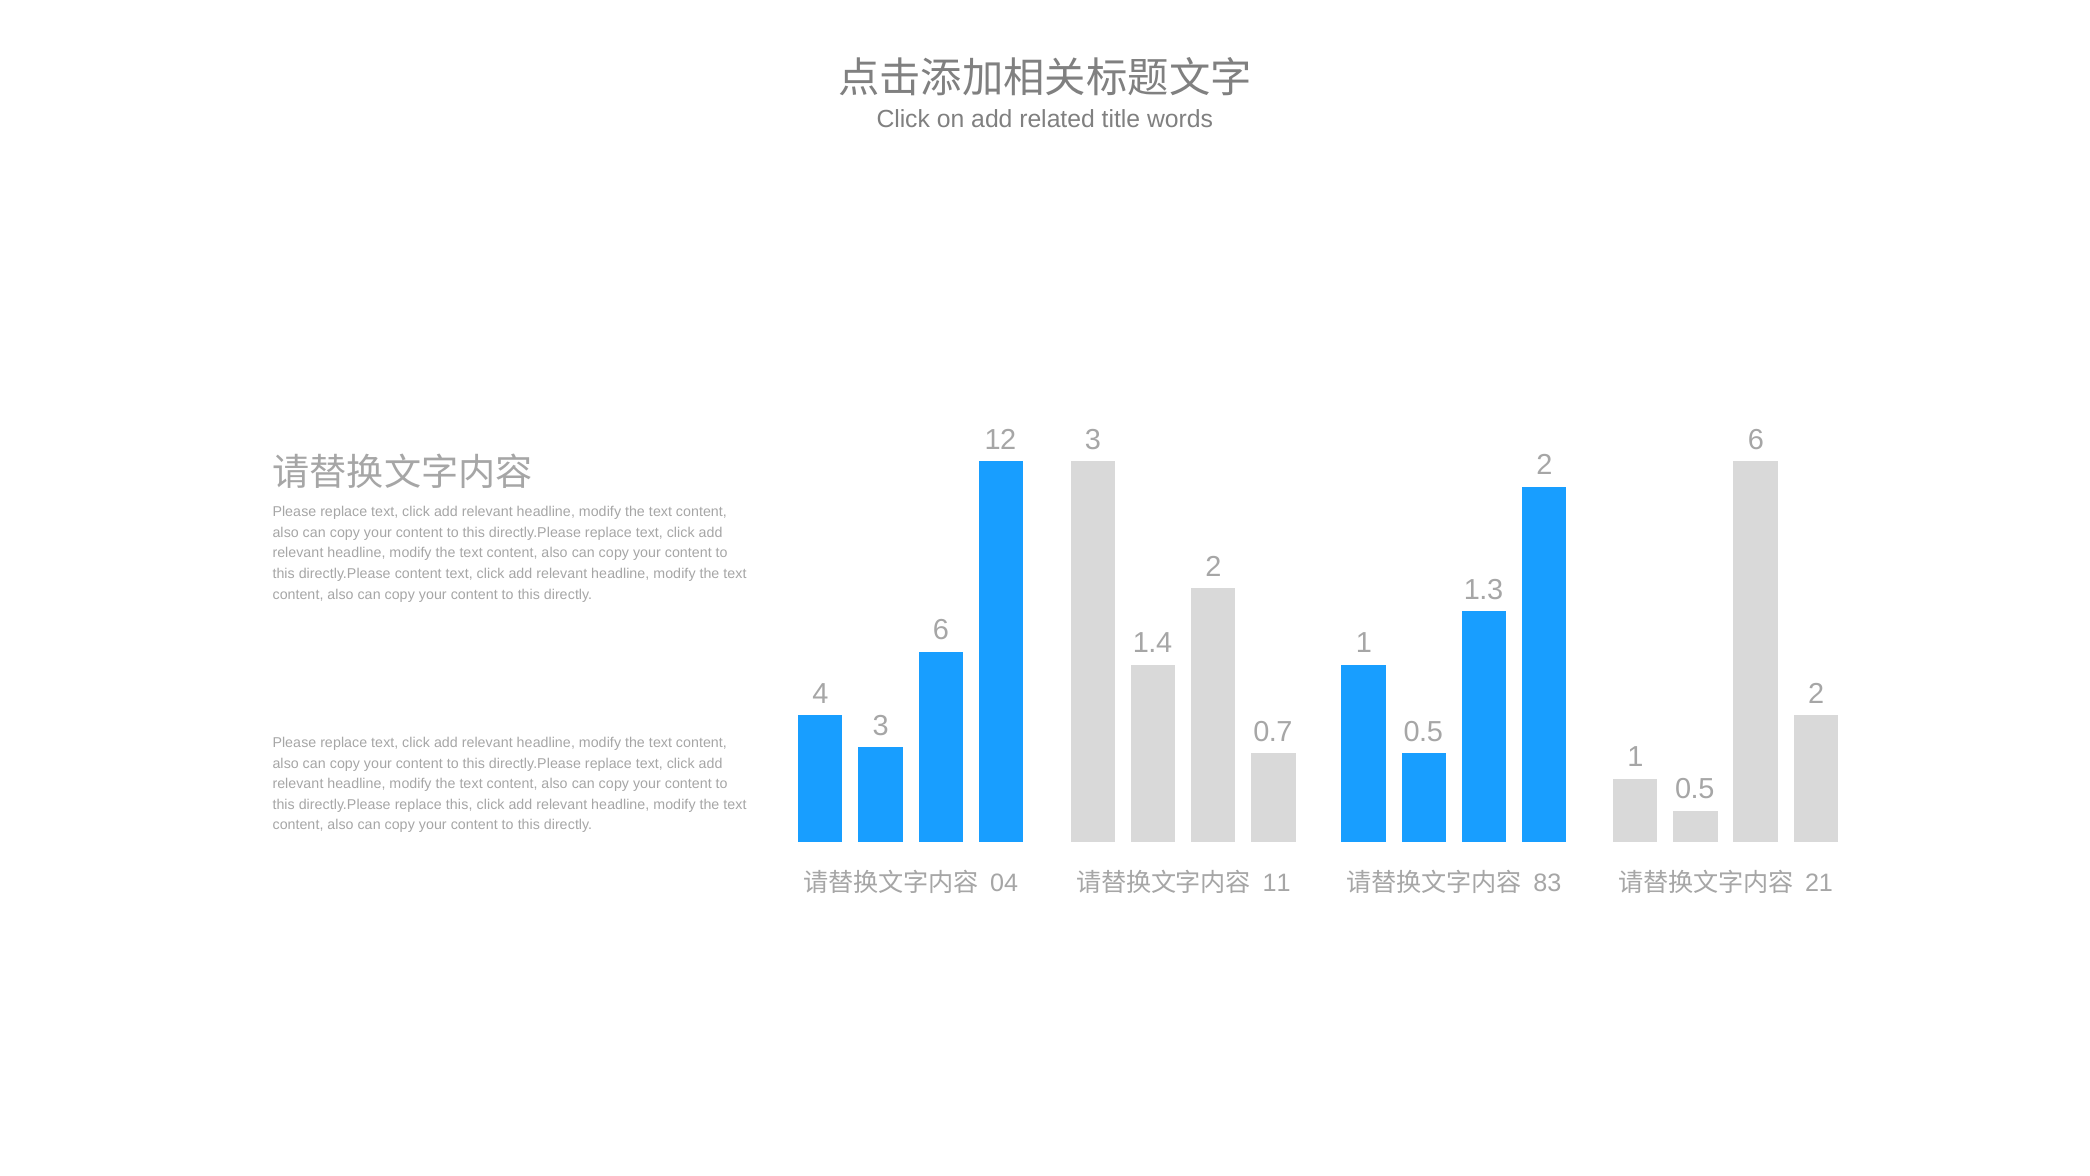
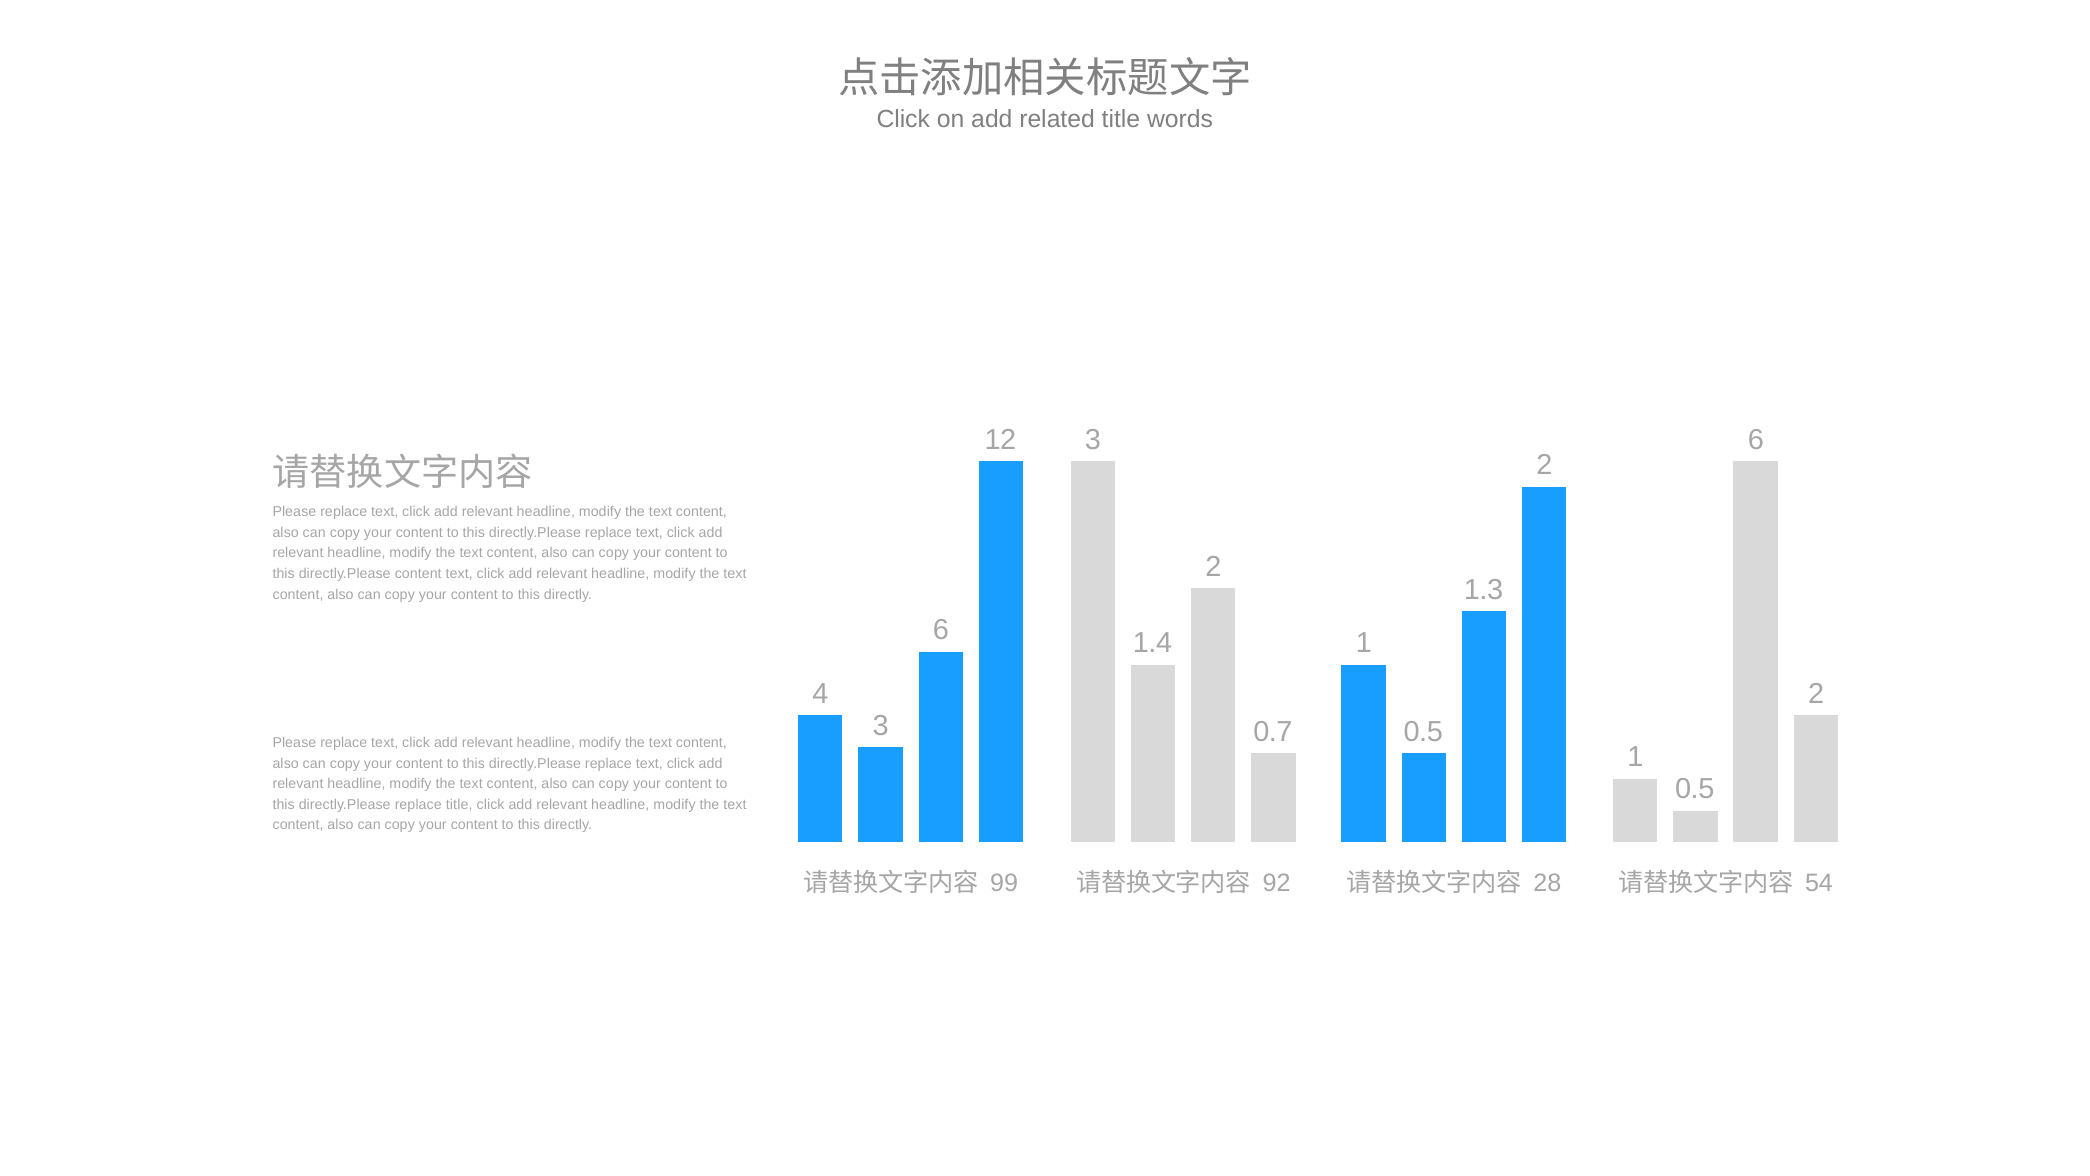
replace this: this -> title
04: 04 -> 99
11: 11 -> 92
83: 83 -> 28
21: 21 -> 54
